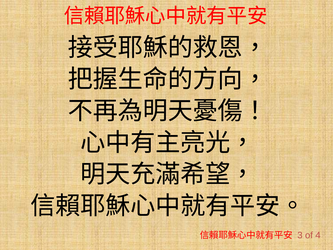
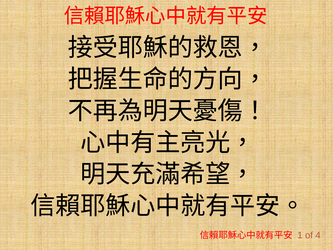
3: 3 -> 1
